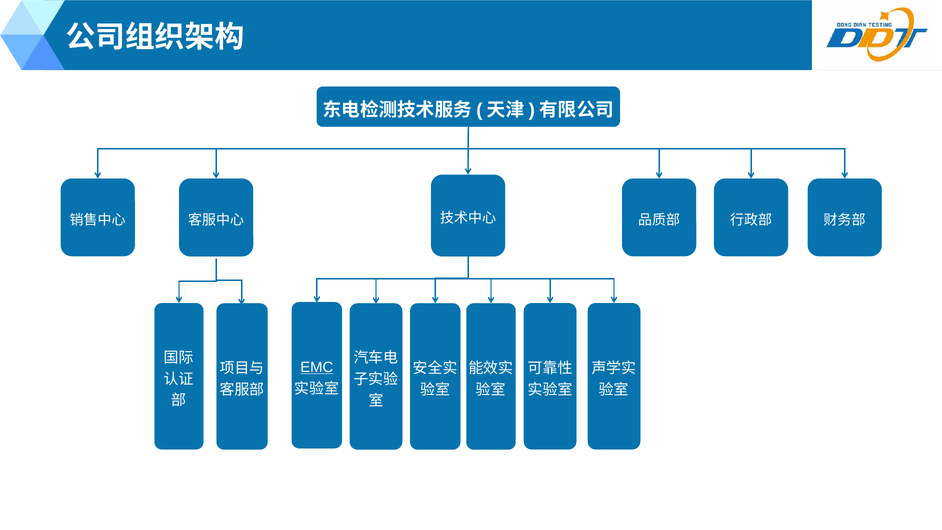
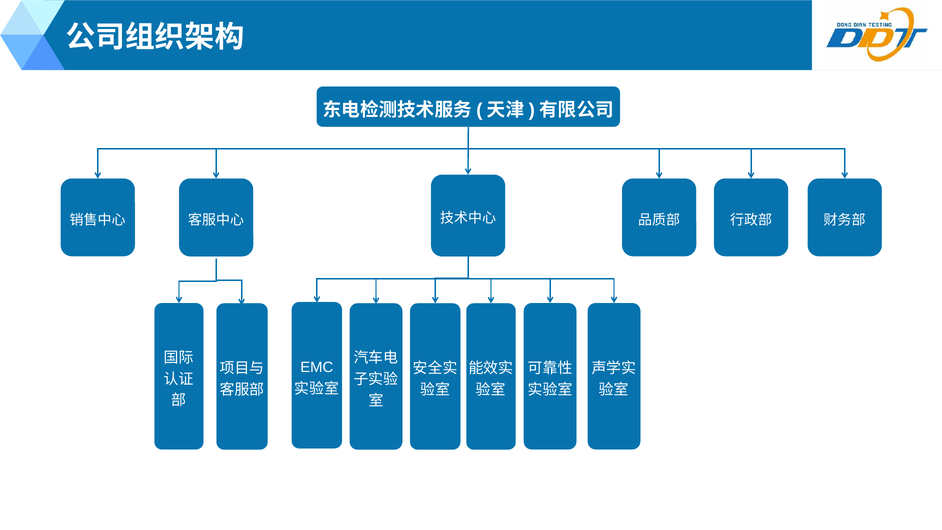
EMC underline: present -> none
